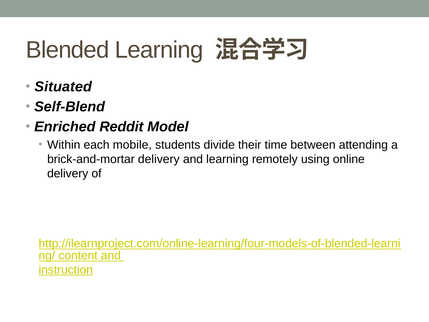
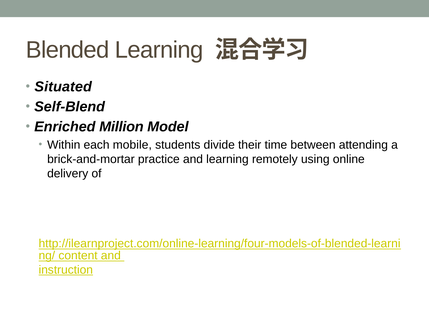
Reddit: Reddit -> Million
brick-and-mortar delivery: delivery -> practice
